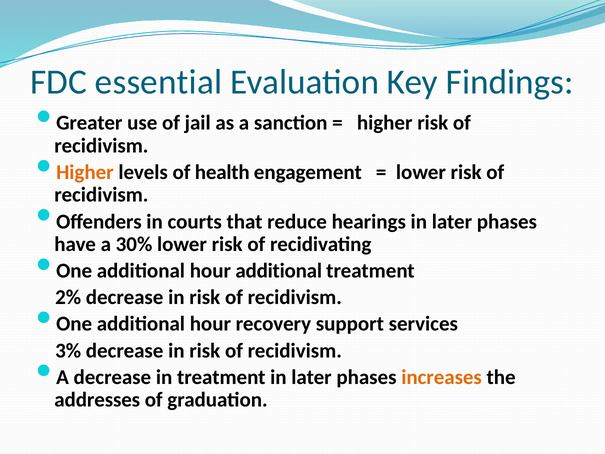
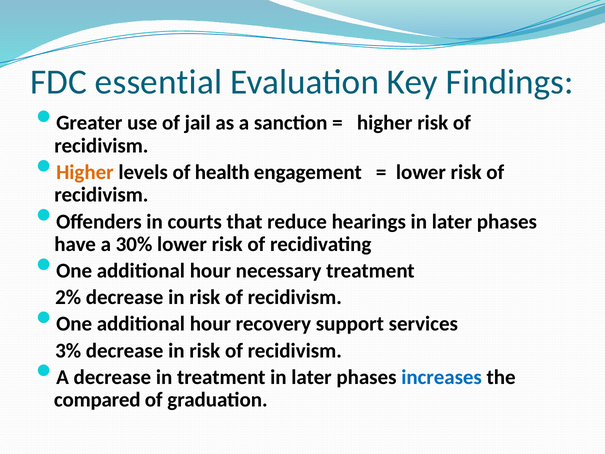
hour additional: additional -> necessary
increases colour: orange -> blue
addresses: addresses -> compared
